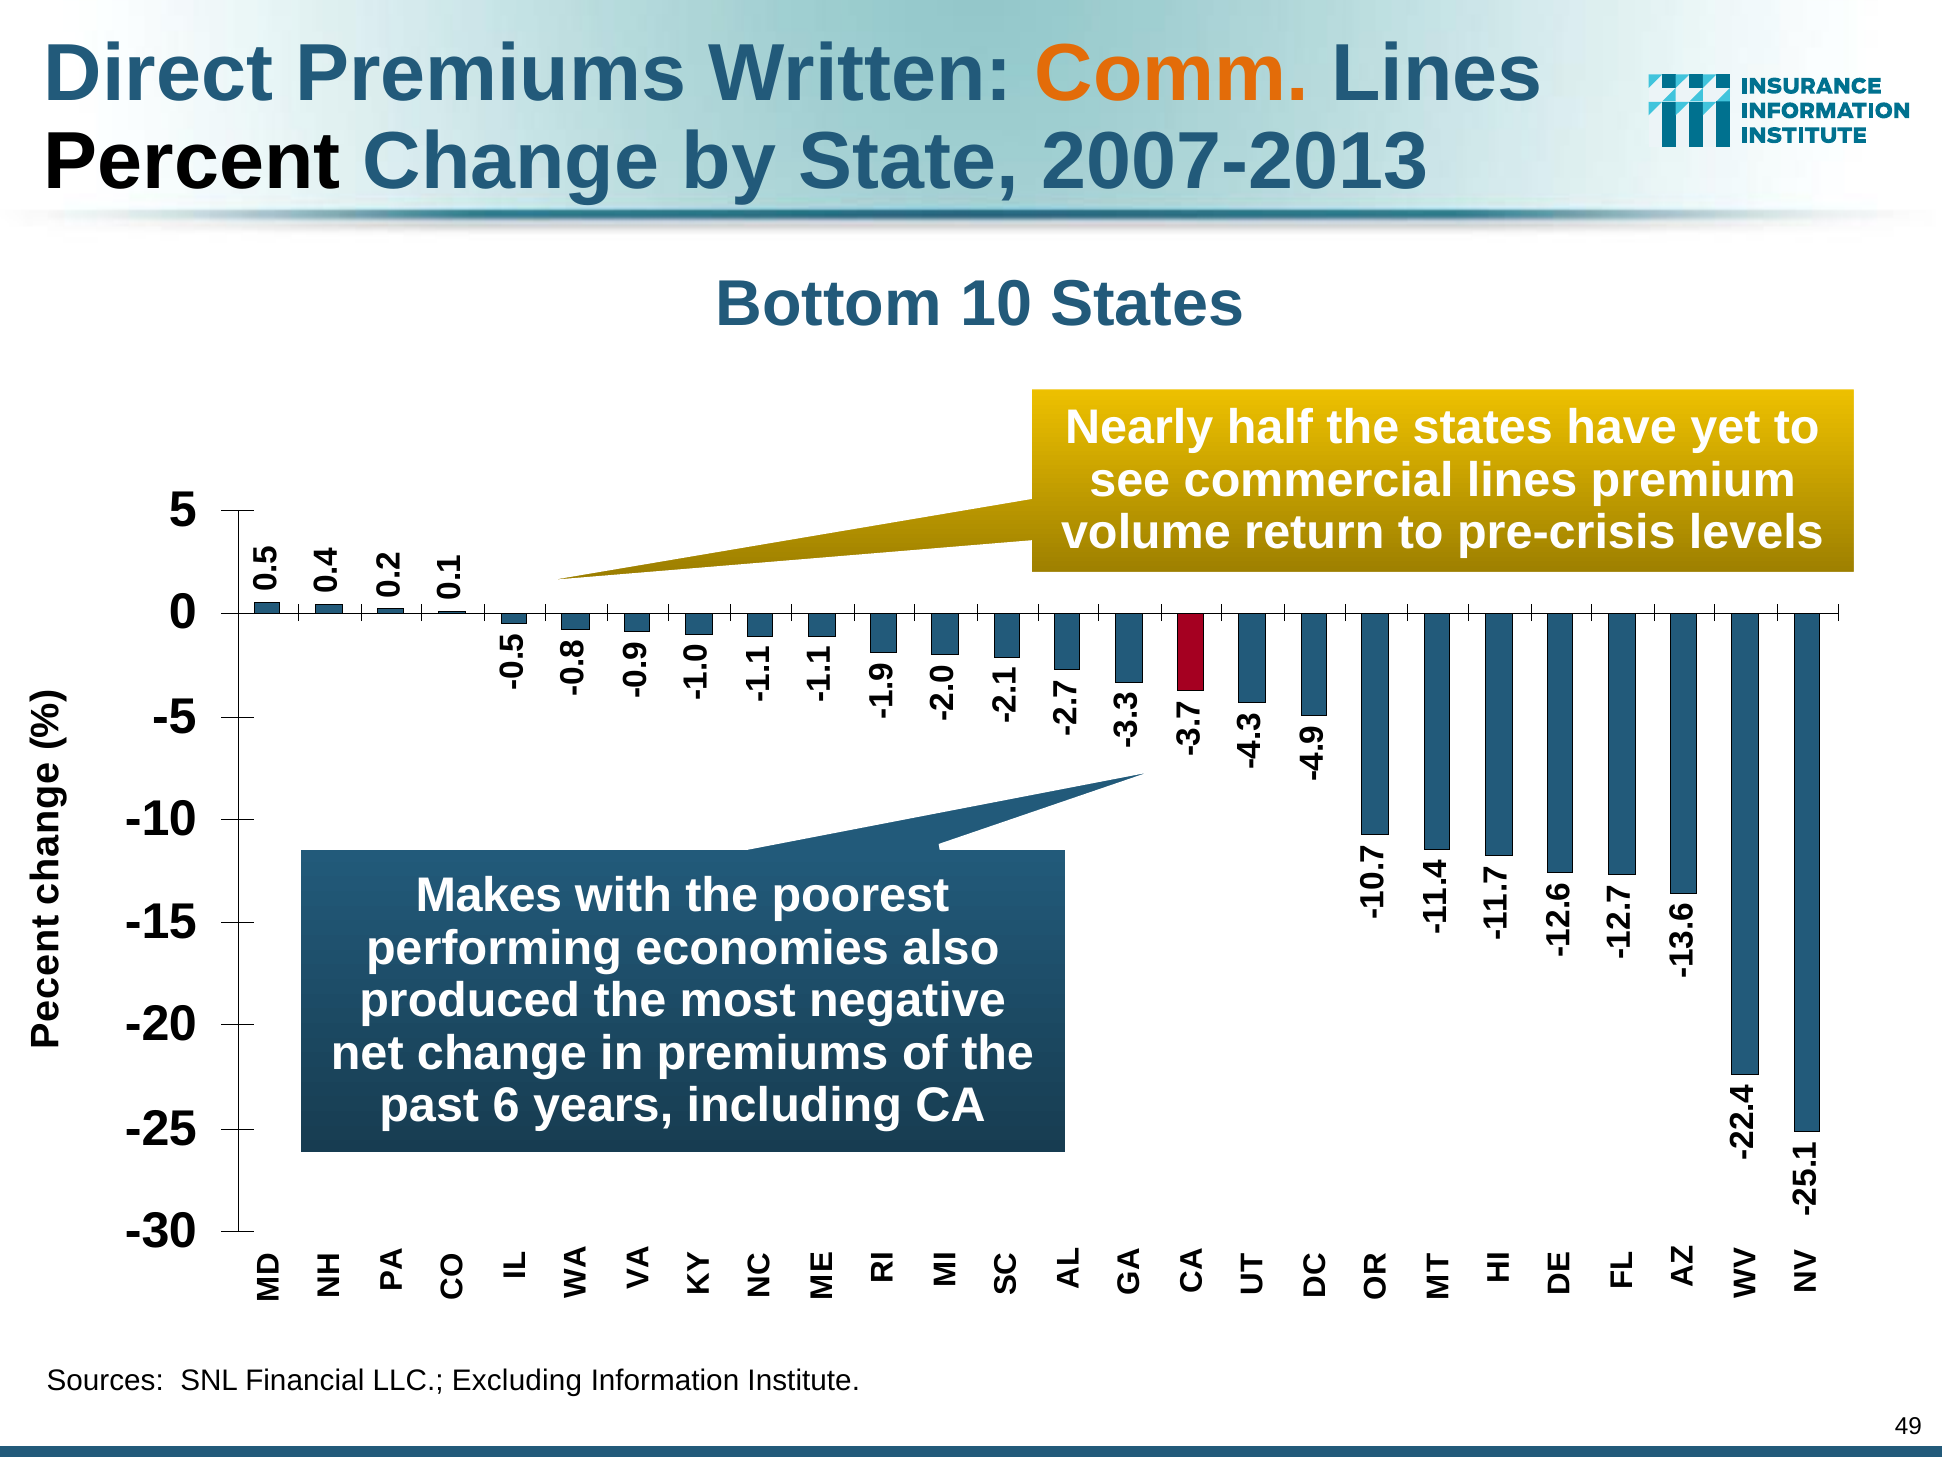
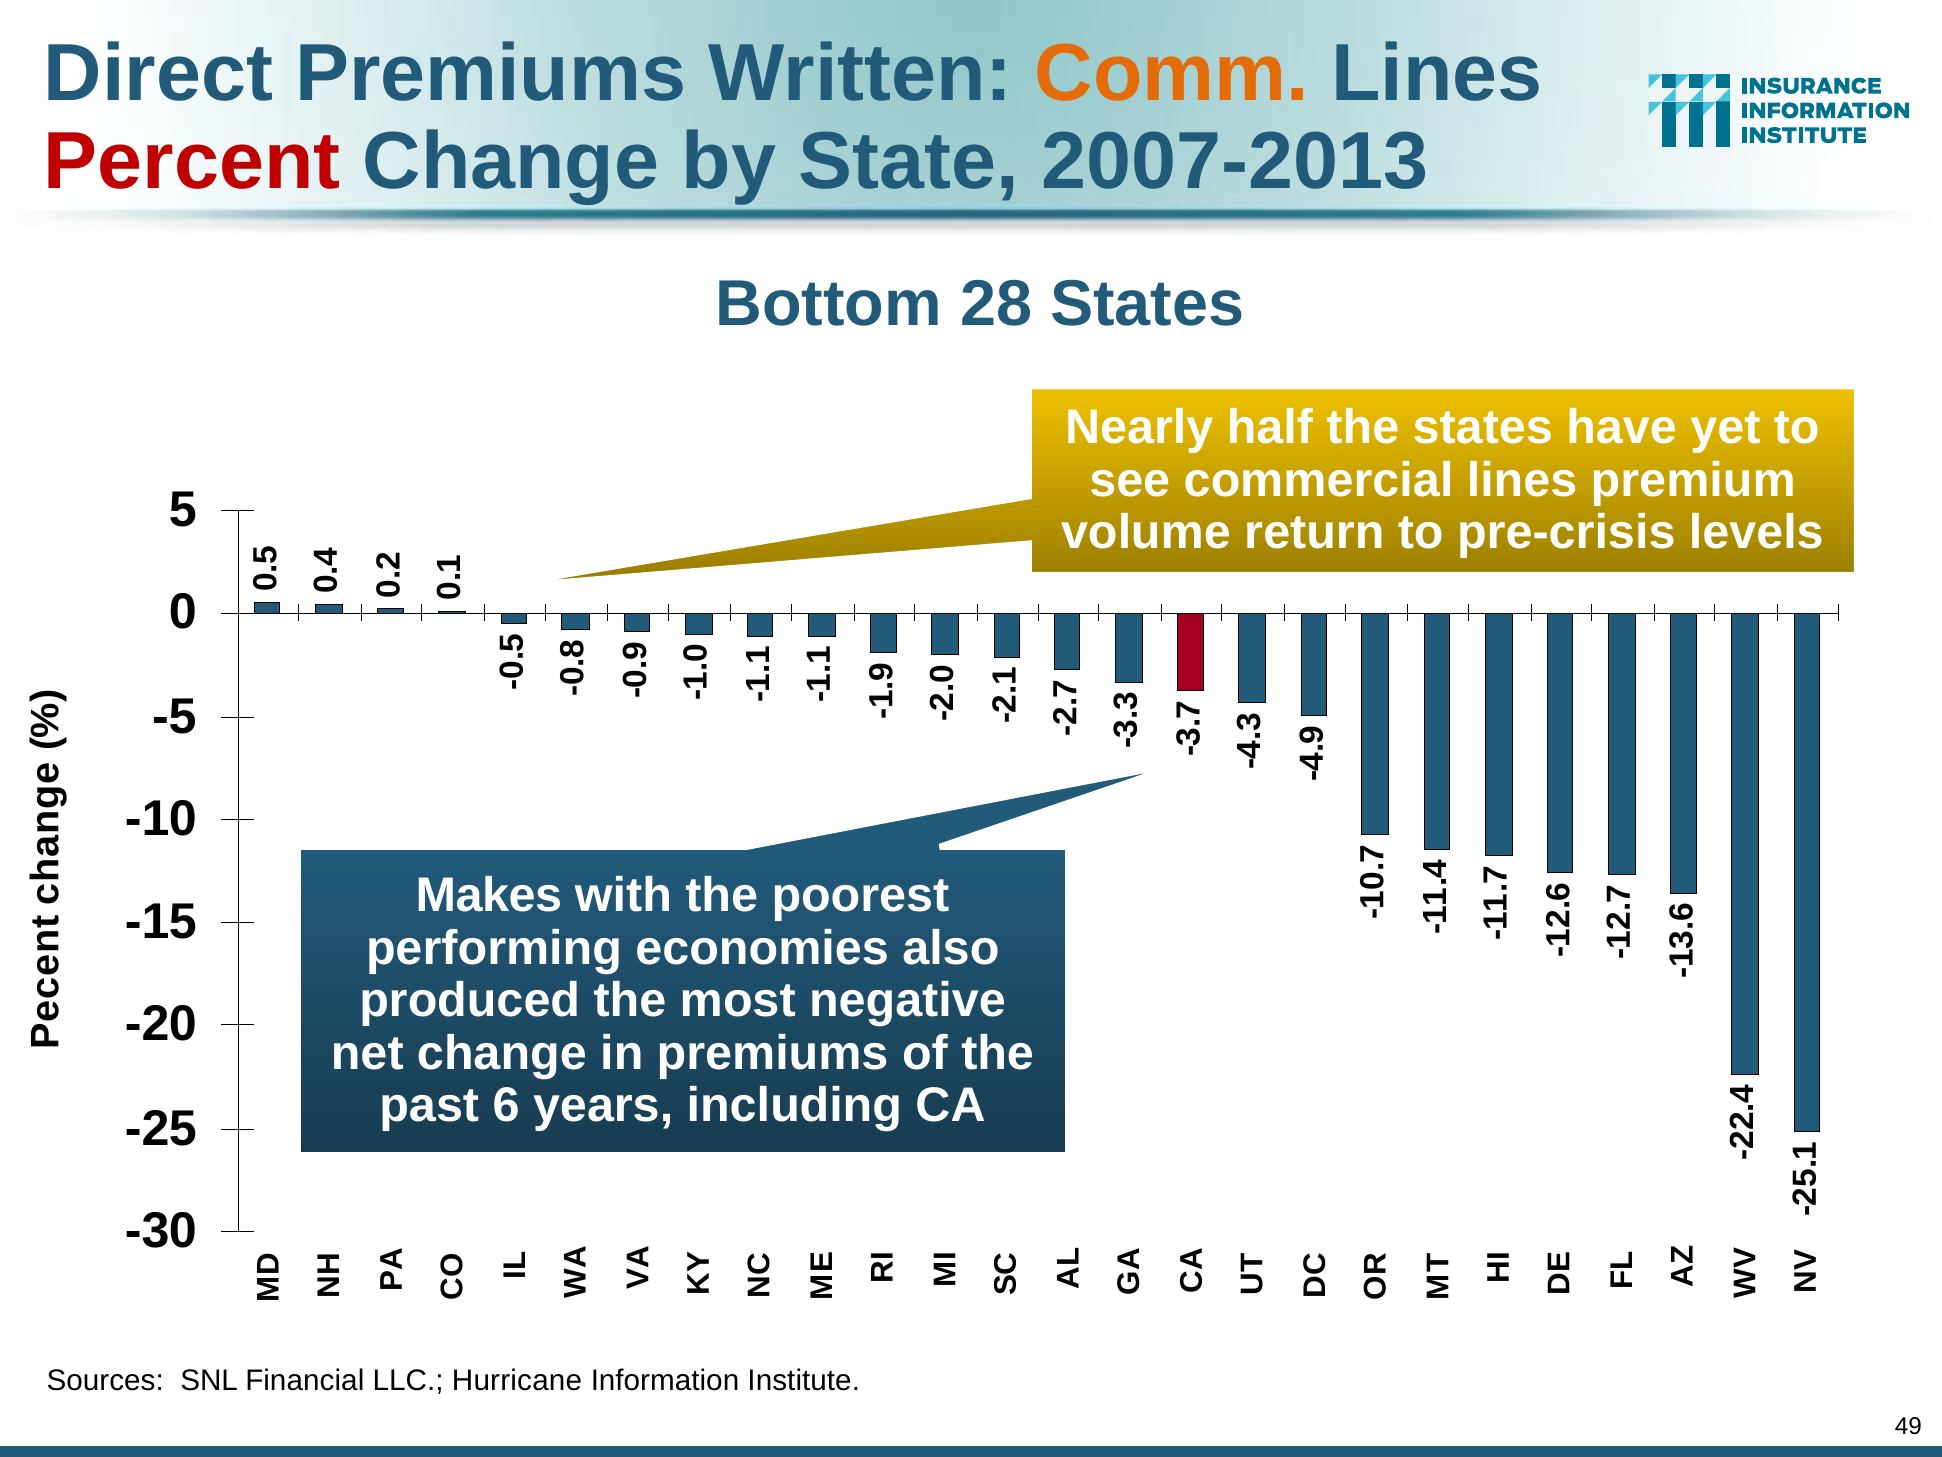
Percent colour: black -> red
10: 10 -> 28
Excluding: Excluding -> Hurricane
